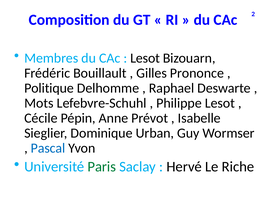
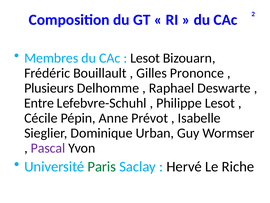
Politique: Politique -> Plusieurs
Mots: Mots -> Entre
Pascal colour: blue -> purple
